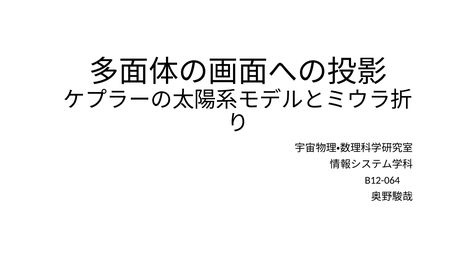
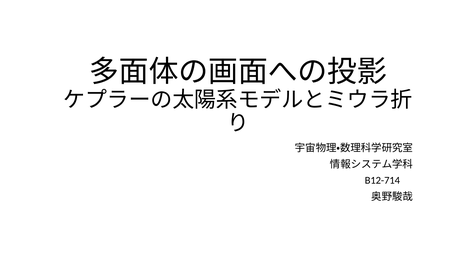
B12-064: B12-064 -> B12-714
